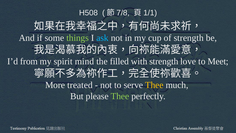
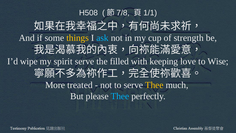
things colour: light green -> yellow
from: from -> wipe
spirit mind: mind -> serve
with strength: strength -> keeping
Meet: Meet -> Wise
Thee at (120, 96) colour: light green -> light blue
